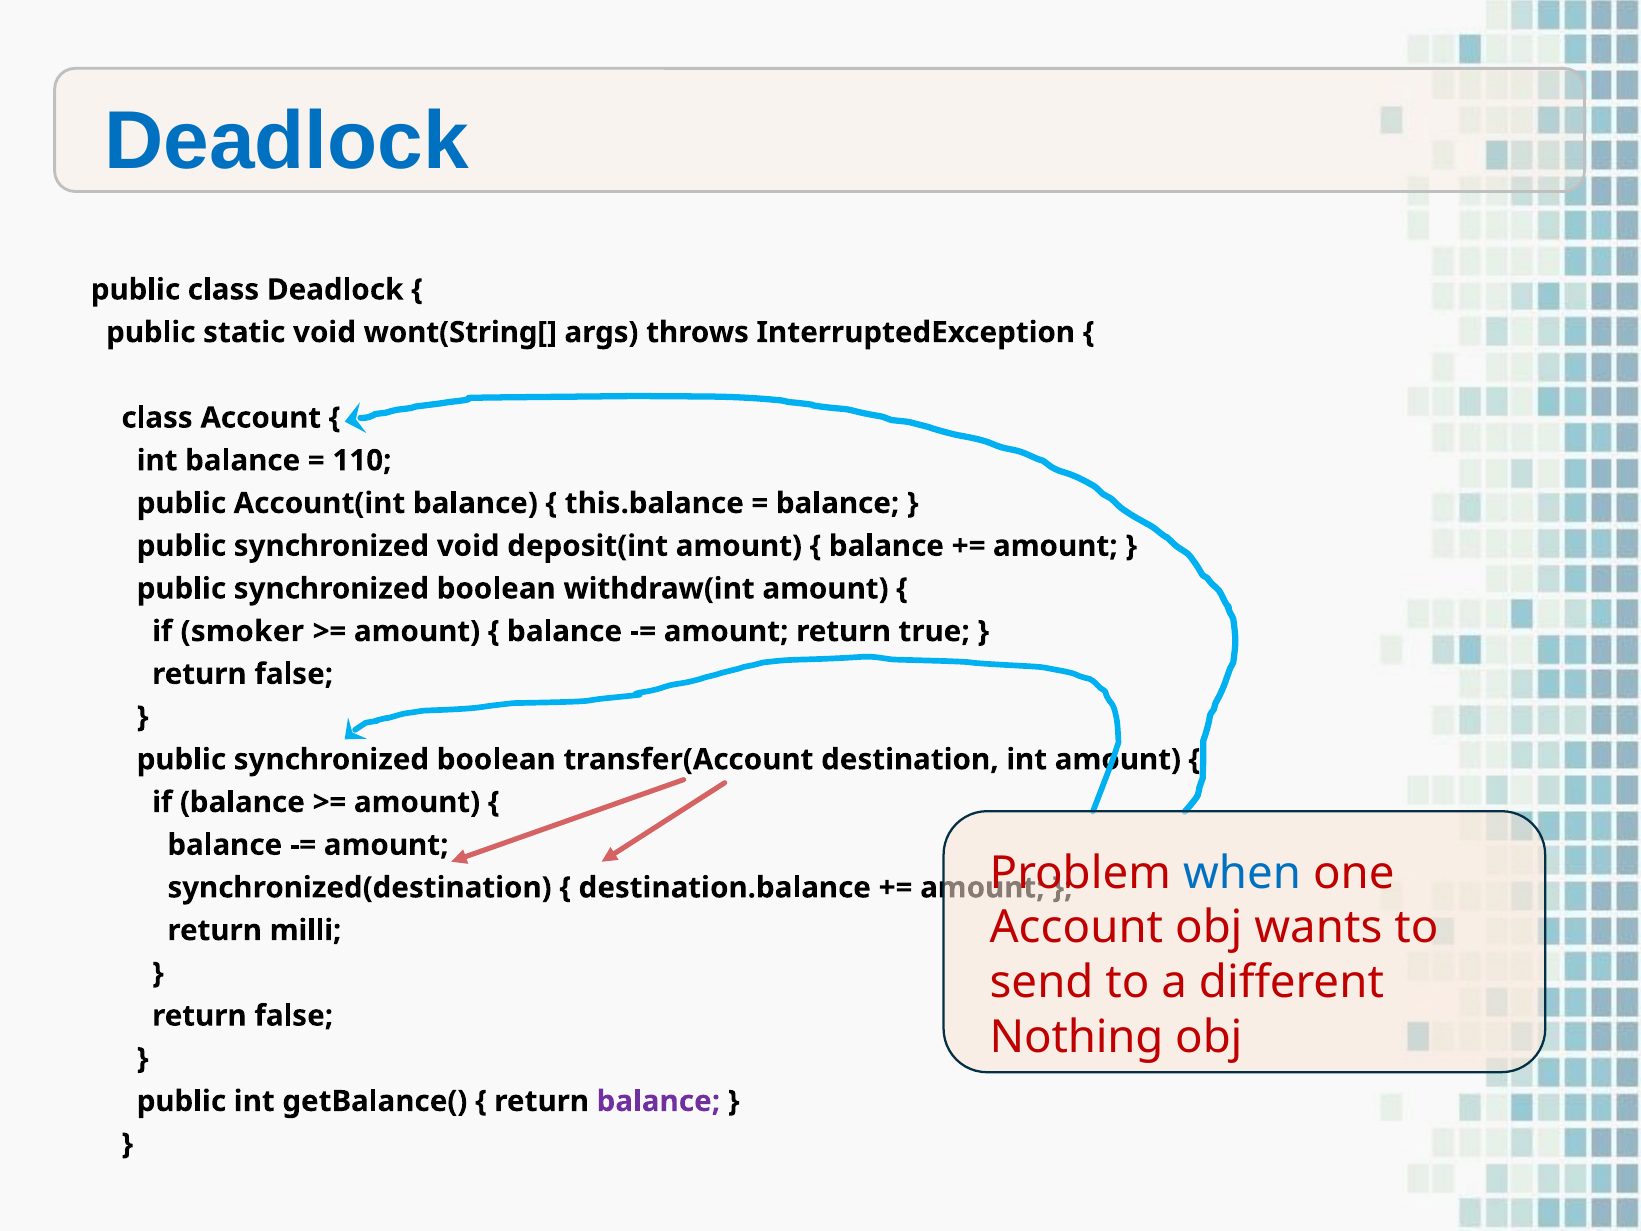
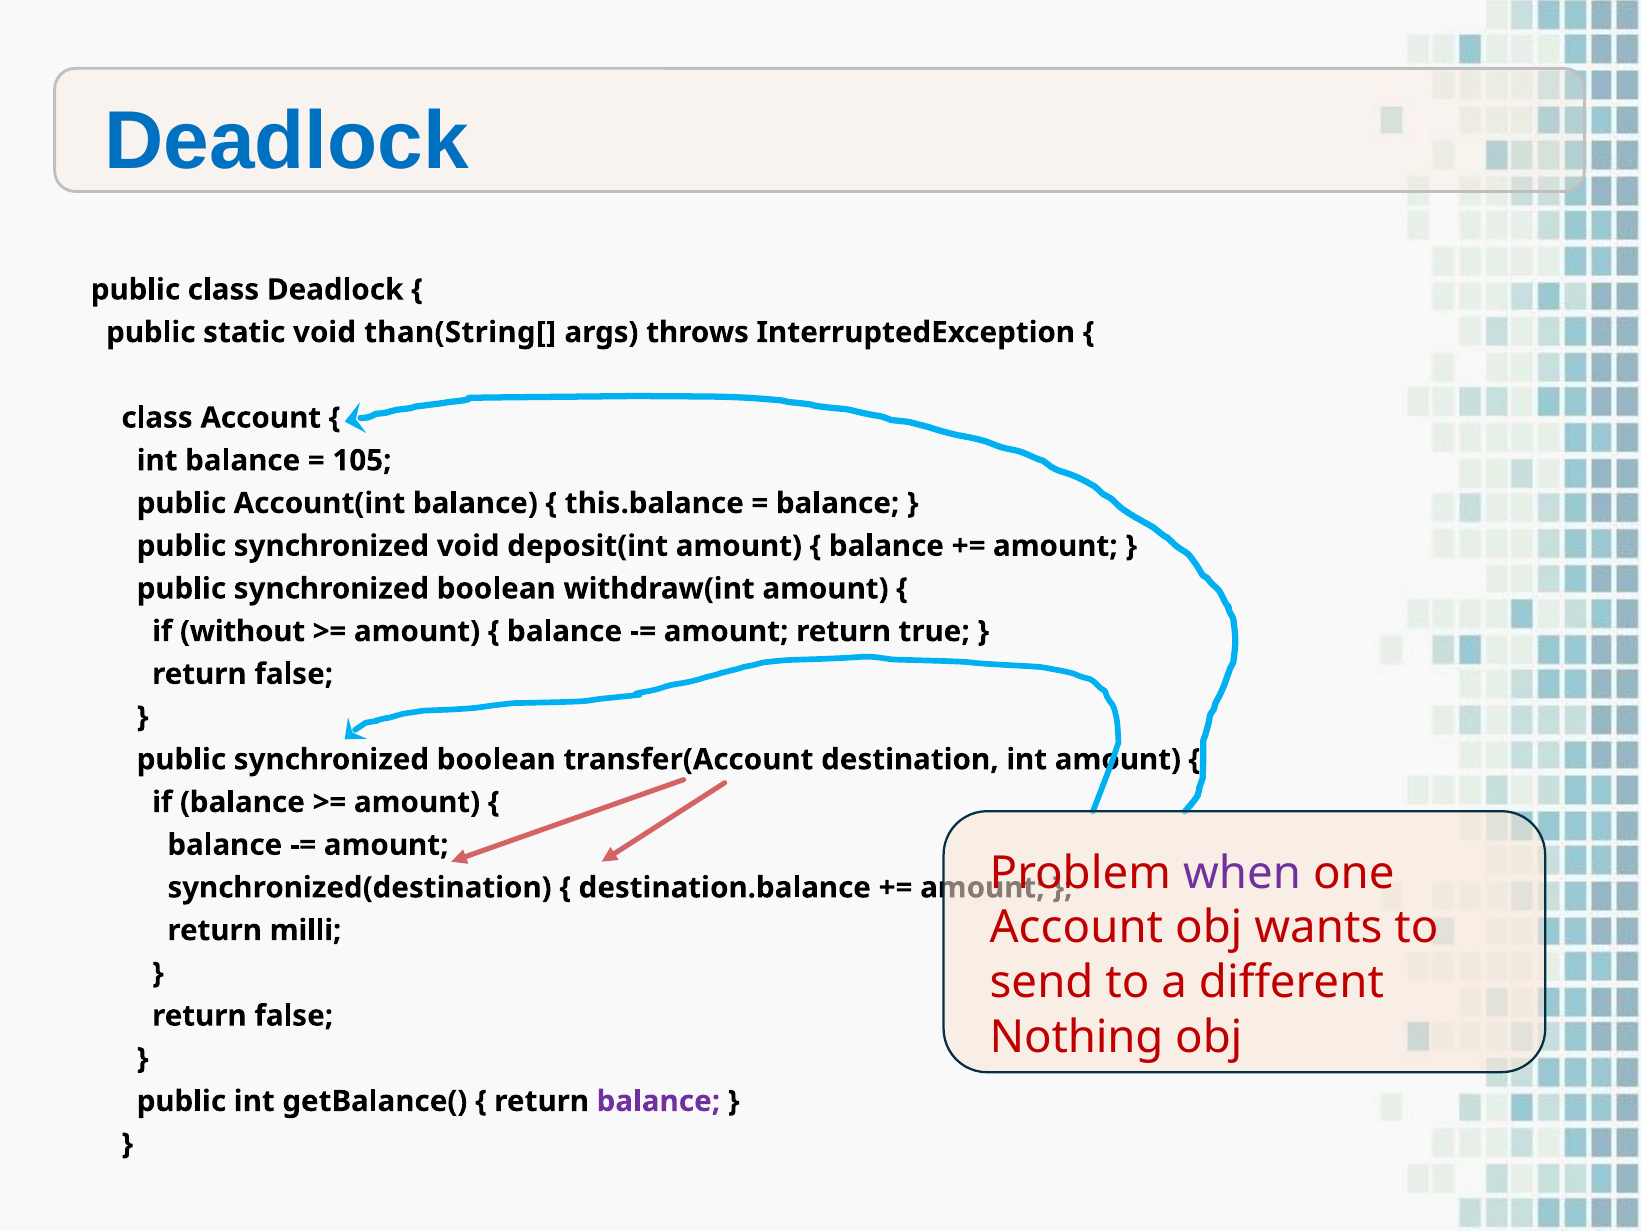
wont(String[: wont(String[ -> than(String[
110: 110 -> 105
smoker: smoker -> without
when colour: blue -> purple
